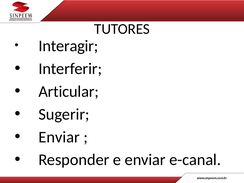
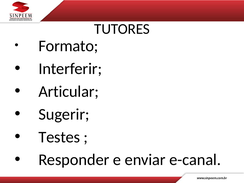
Interagir: Interagir -> Formato
Enviar at (59, 137): Enviar -> Testes
